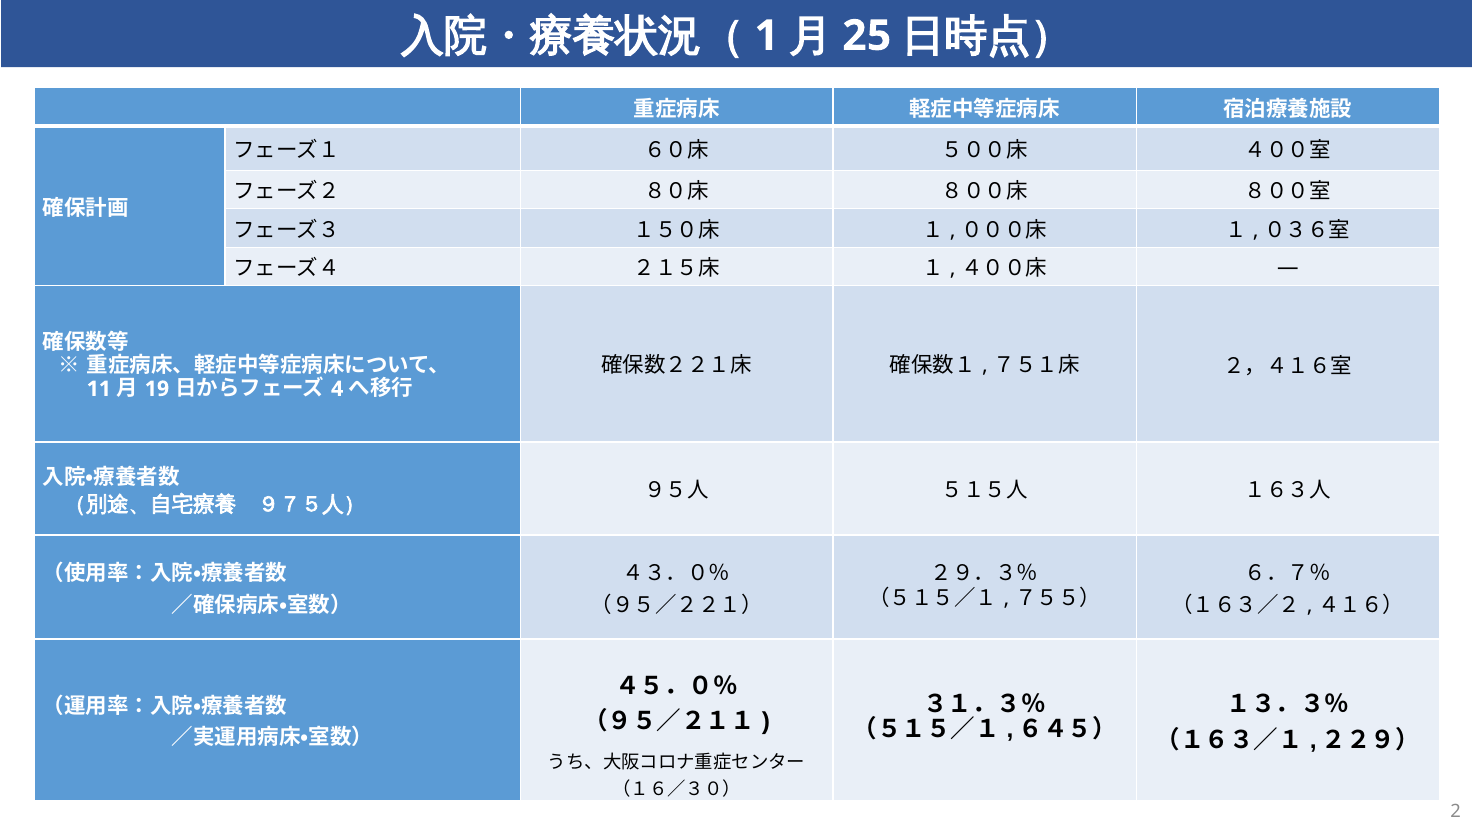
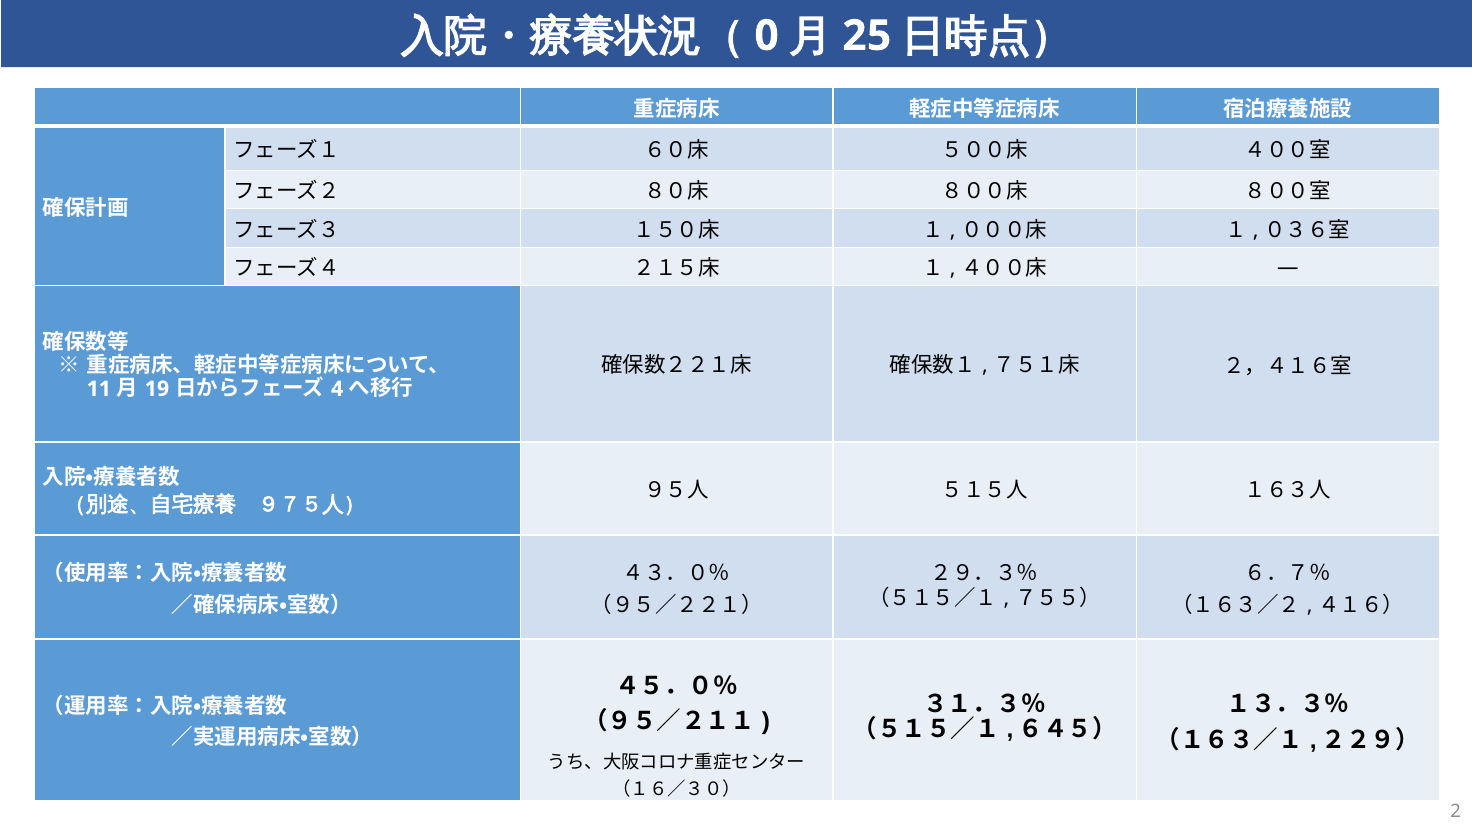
1: 1 -> 0
